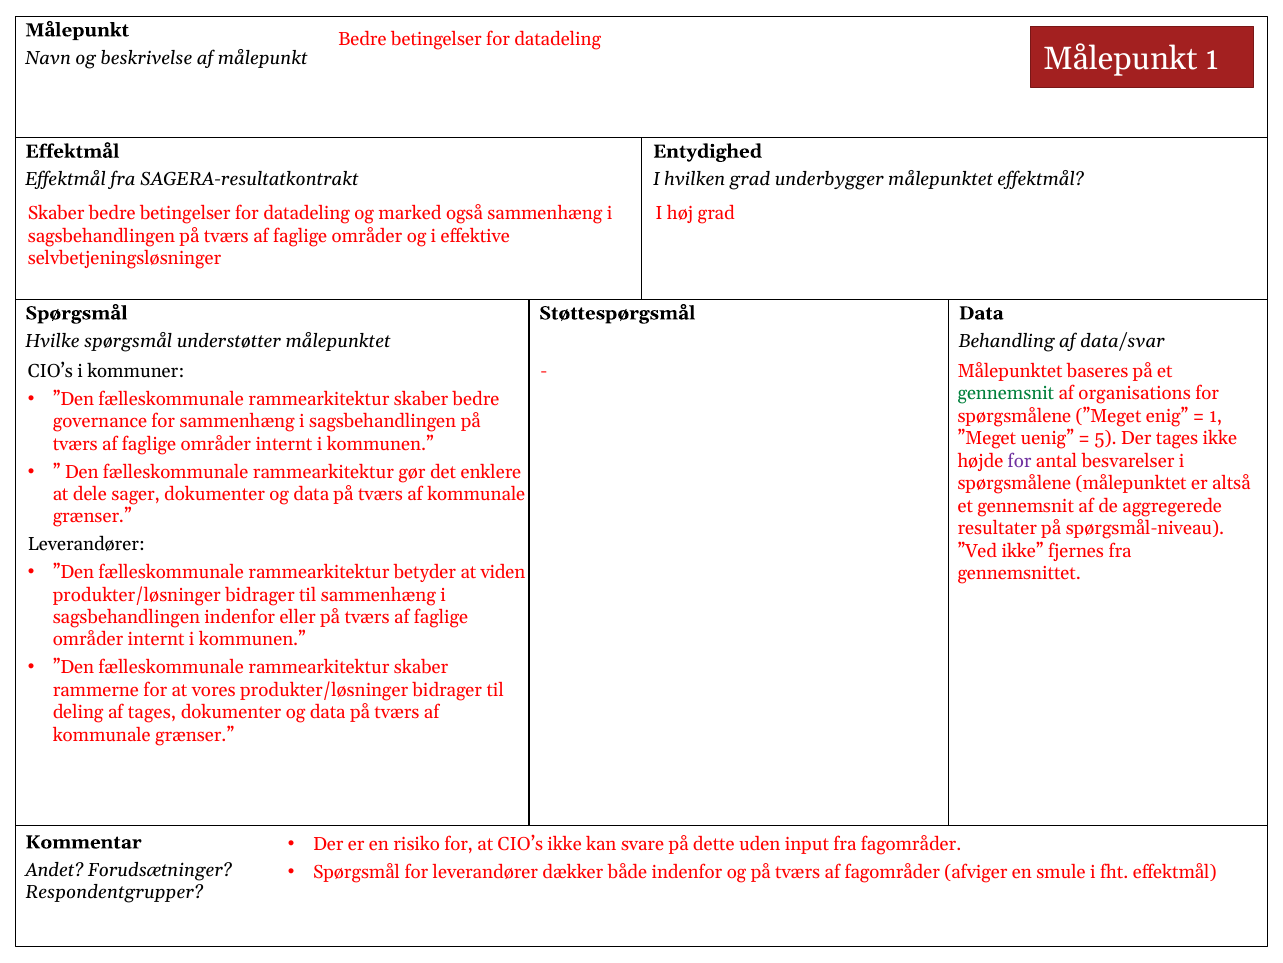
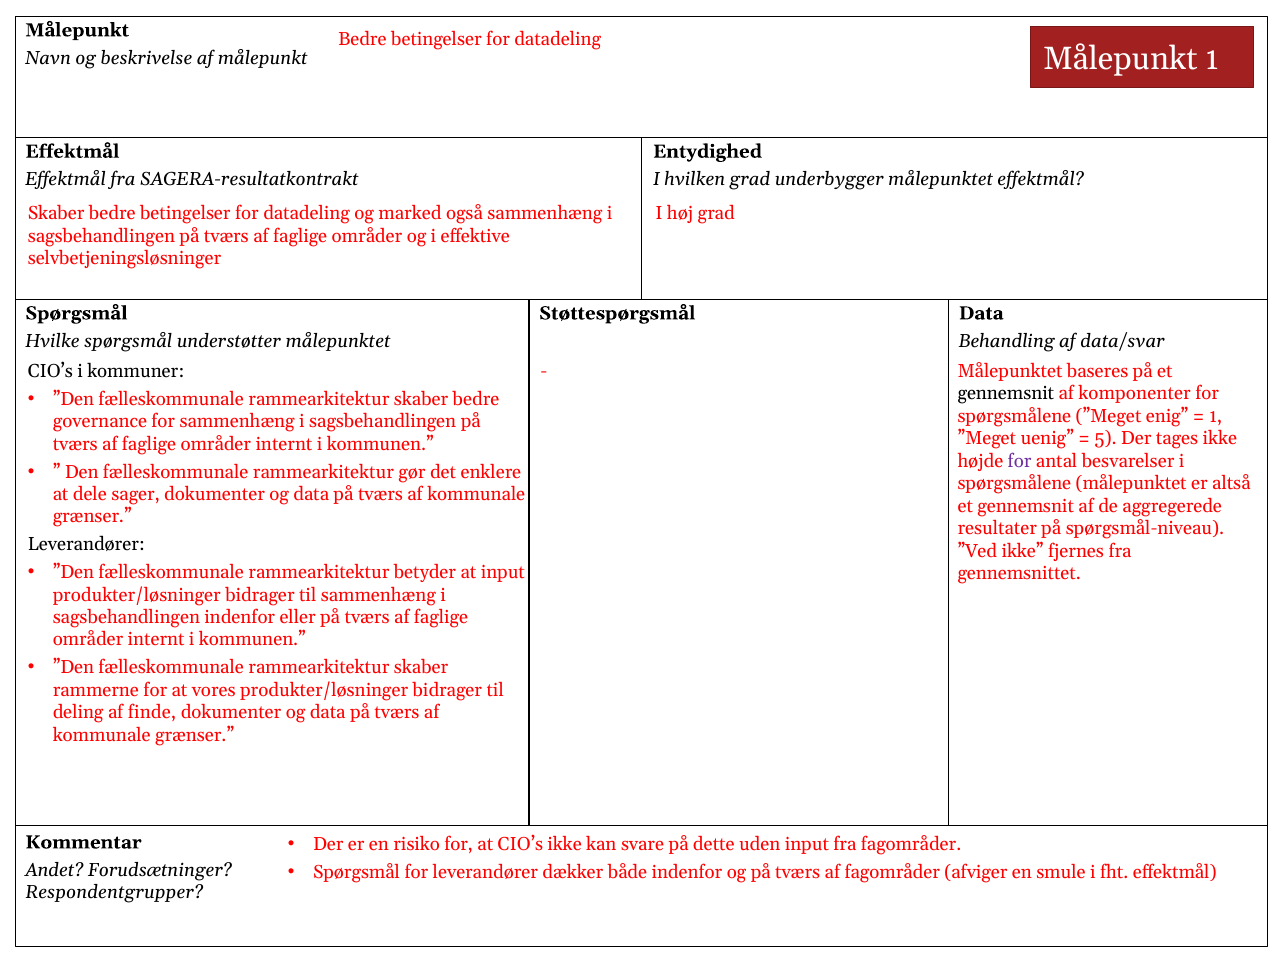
gennemsnit at (1006, 393) colour: green -> black
organisations: organisations -> komponenter
at viden: viden -> input
af tages: tages -> finde
